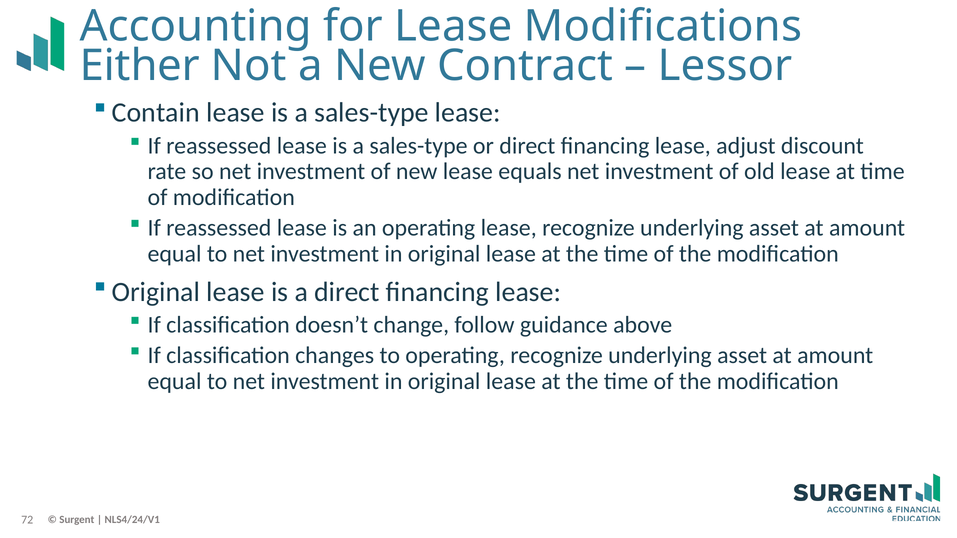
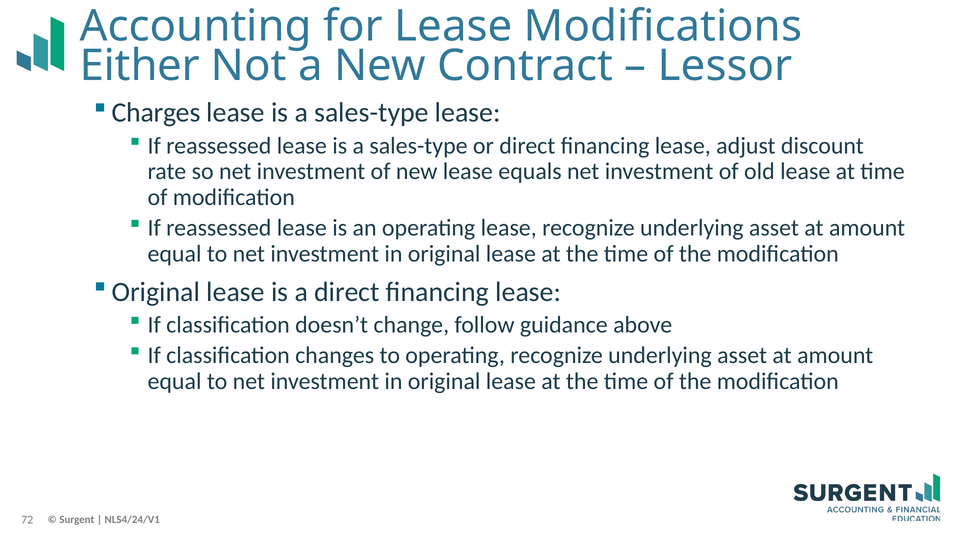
Contain: Contain -> Charges
